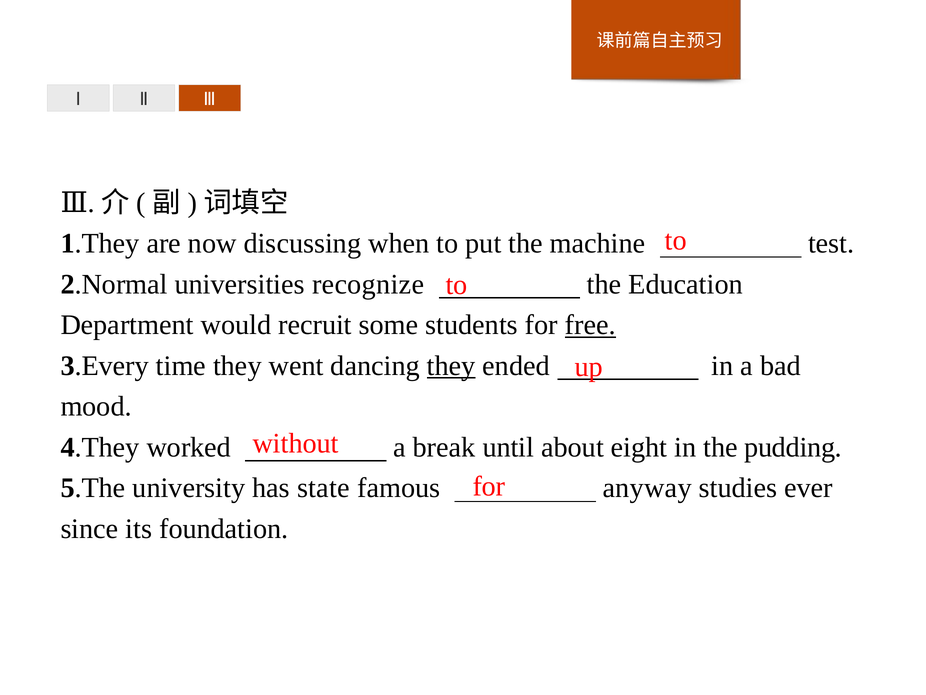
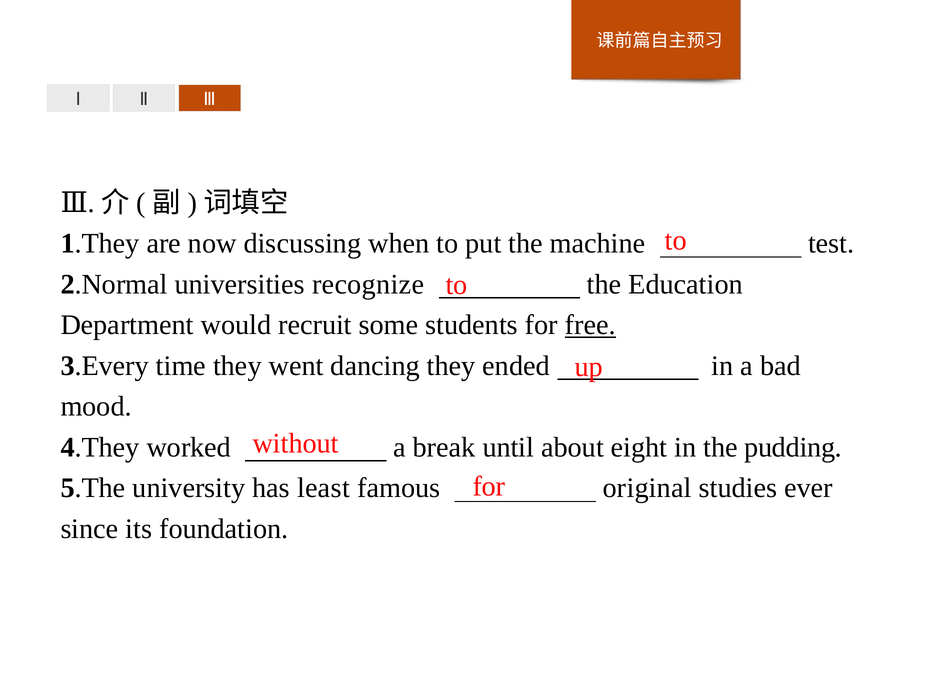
they at (451, 365) underline: present -> none
state: state -> least
anyway: anyway -> original
